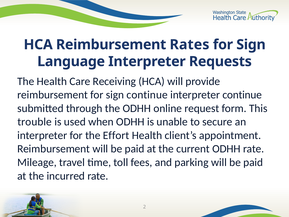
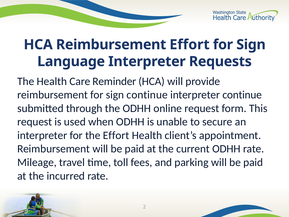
Reimbursement Rates: Rates -> Effort
Receiving: Receiving -> Reminder
trouble at (35, 122): trouble -> request
